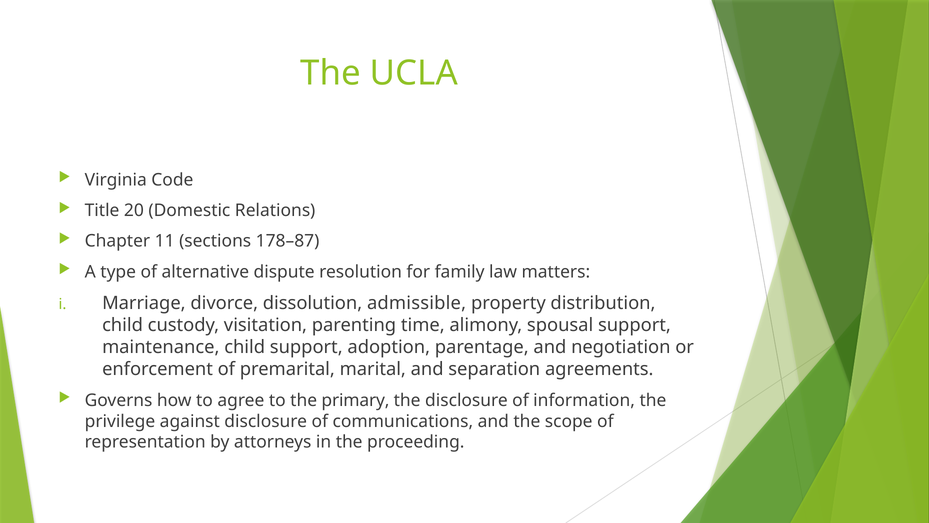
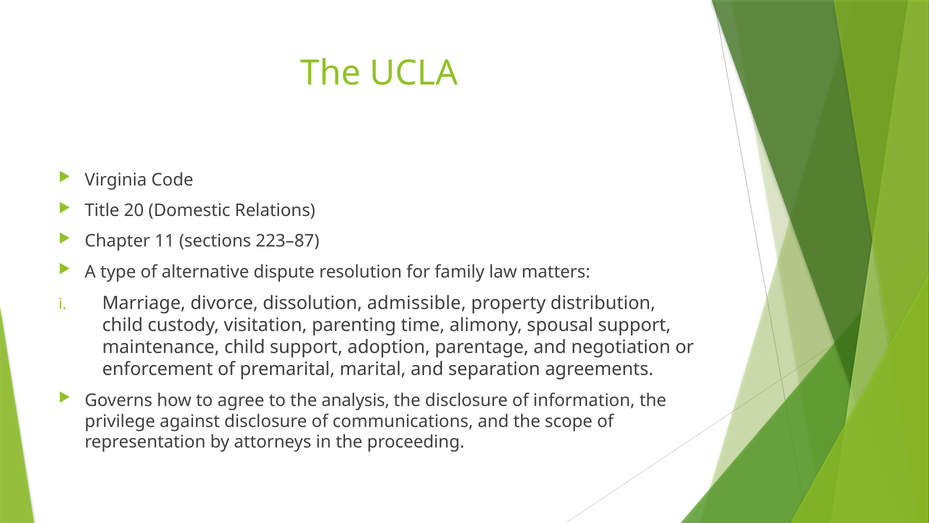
178–87: 178–87 -> 223–87
primary: primary -> analysis
